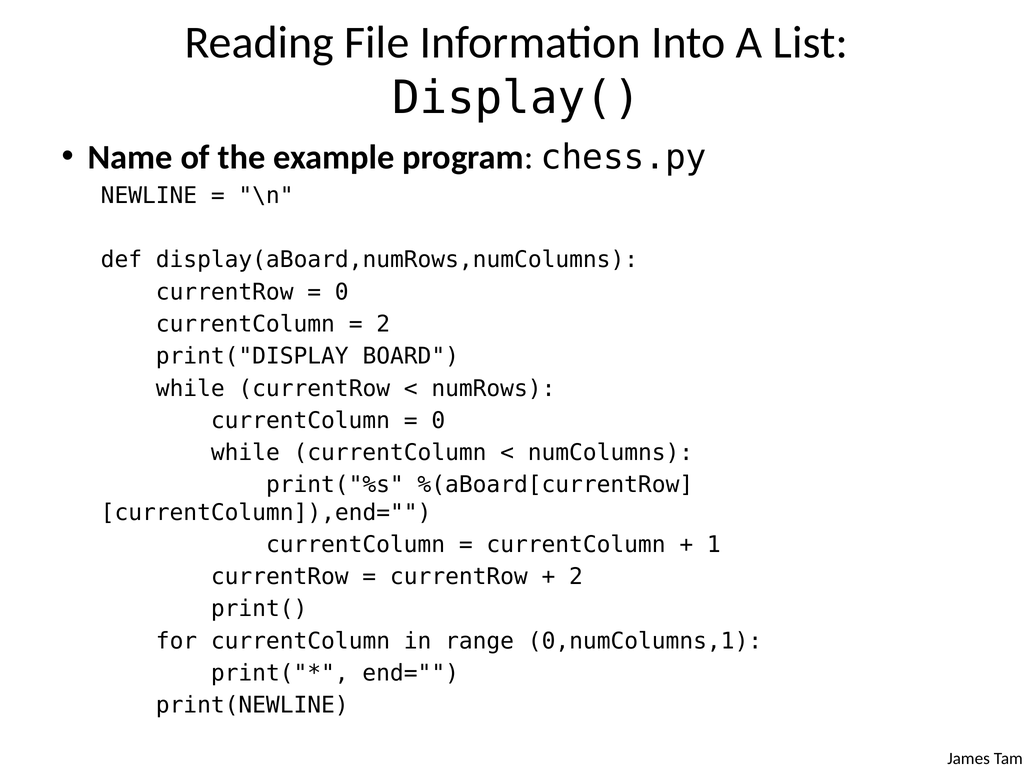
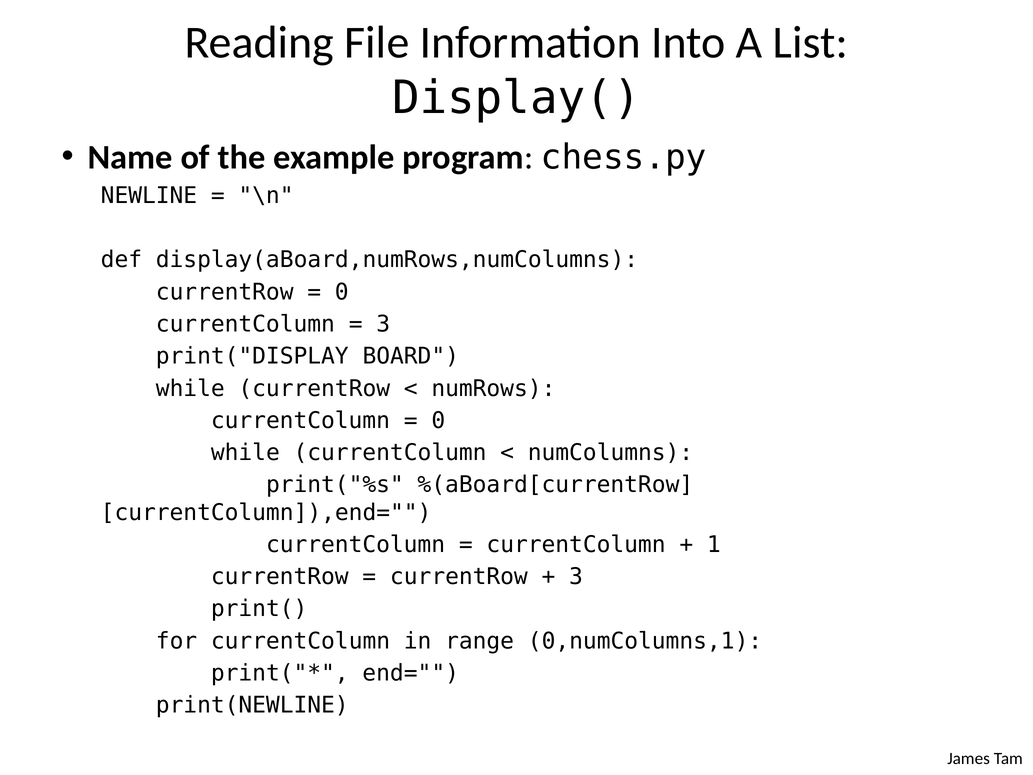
2 at (383, 324): 2 -> 3
2 at (576, 577): 2 -> 3
